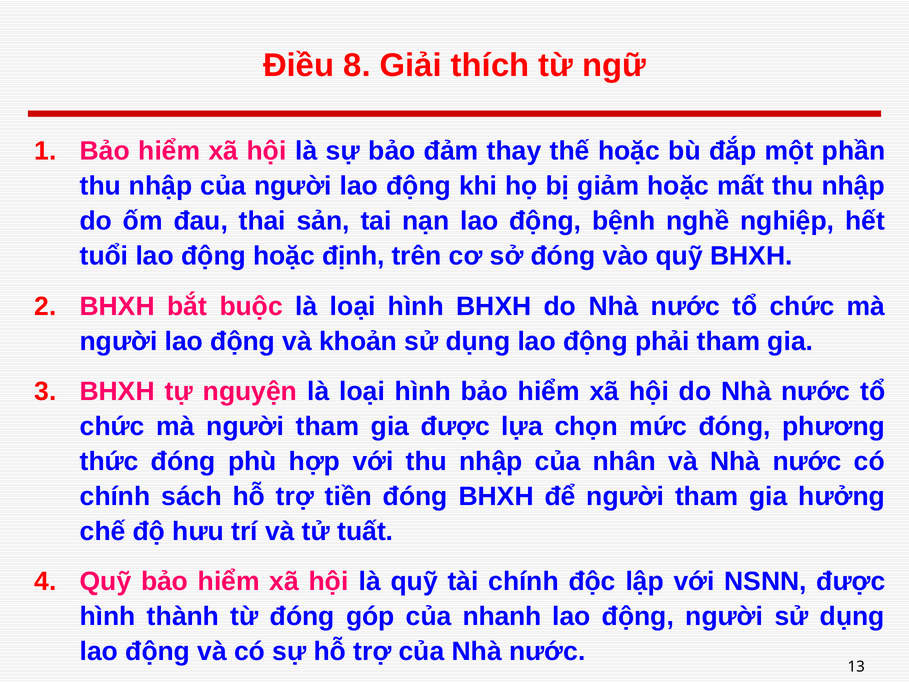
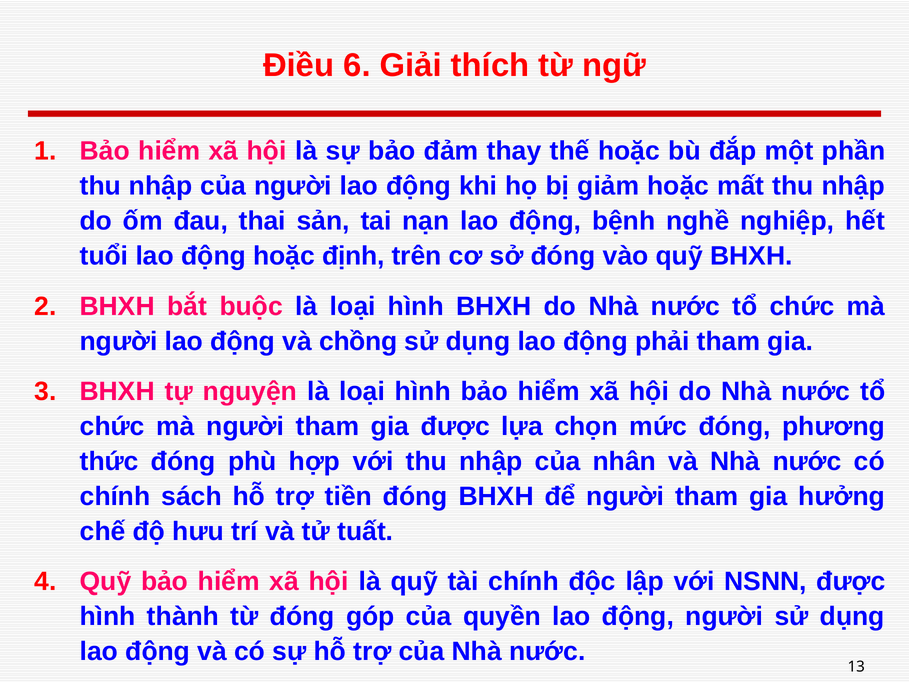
8: 8 -> 6
khoản: khoản -> chồng
nhanh: nhanh -> quyền
